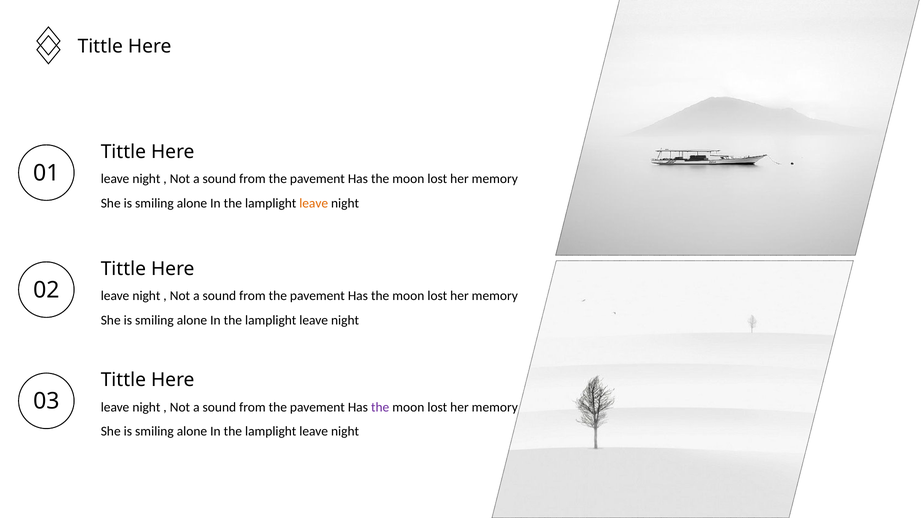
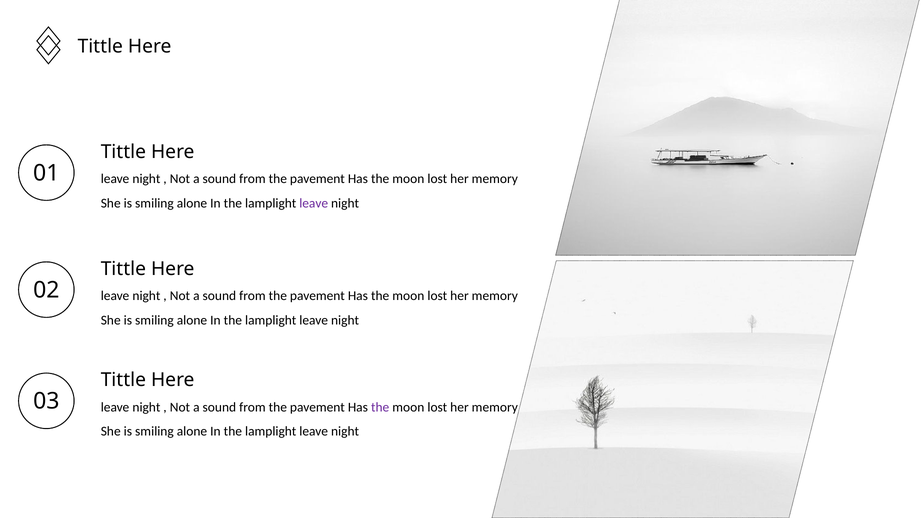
leave at (314, 203) colour: orange -> purple
